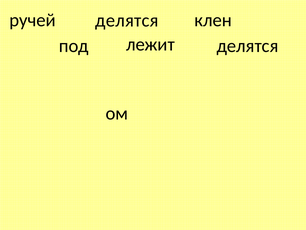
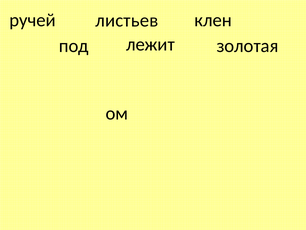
делятся at (127, 20): делятся -> листьев
лежит делятся: делятся -> золотая
